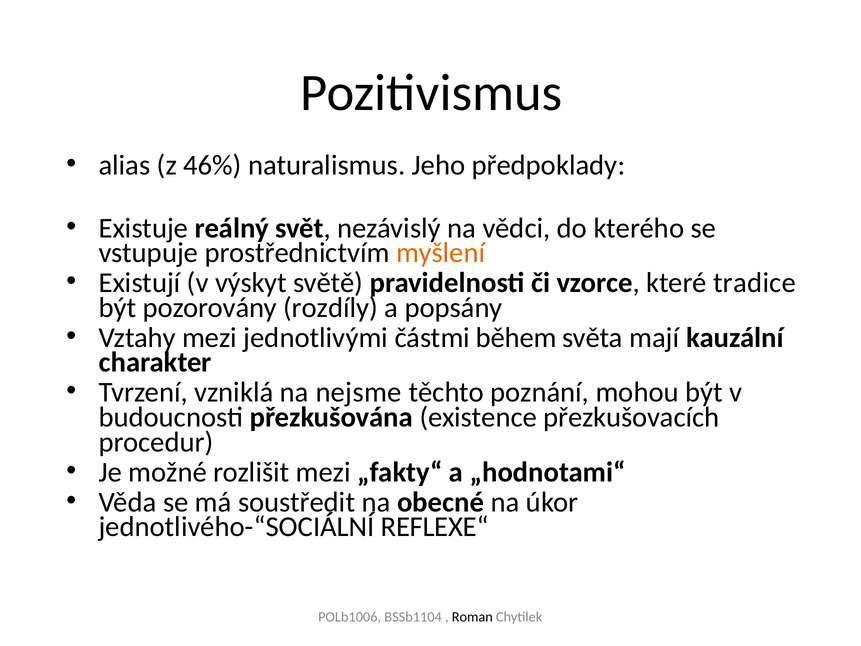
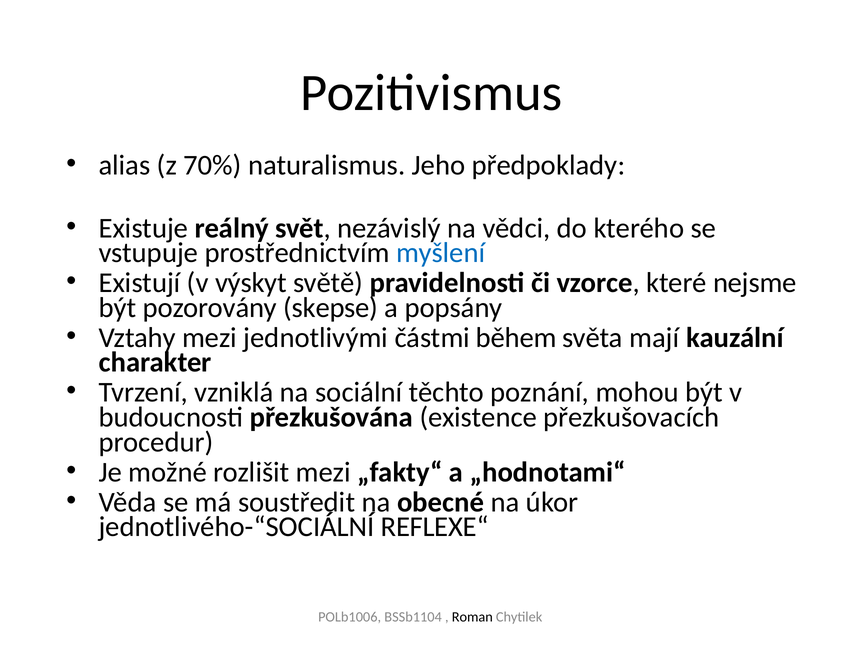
46%: 46% -> 70%
myšlení colour: orange -> blue
tradice: tradice -> nejsme
rozdíly: rozdíly -> skepse
nejsme: nejsme -> sociální
